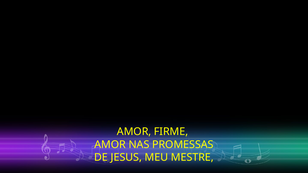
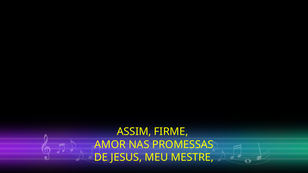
AMOR at (134, 132): AMOR -> ASSIM
